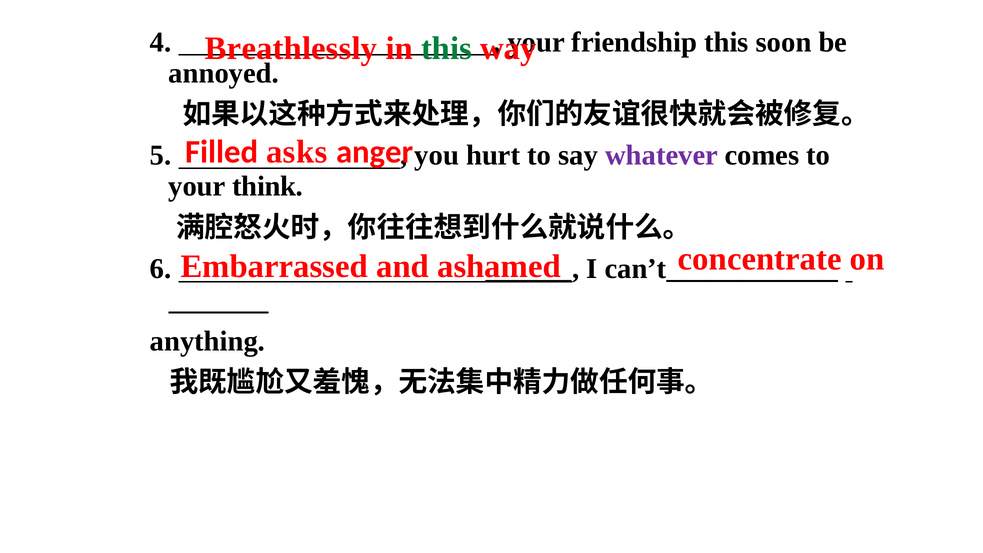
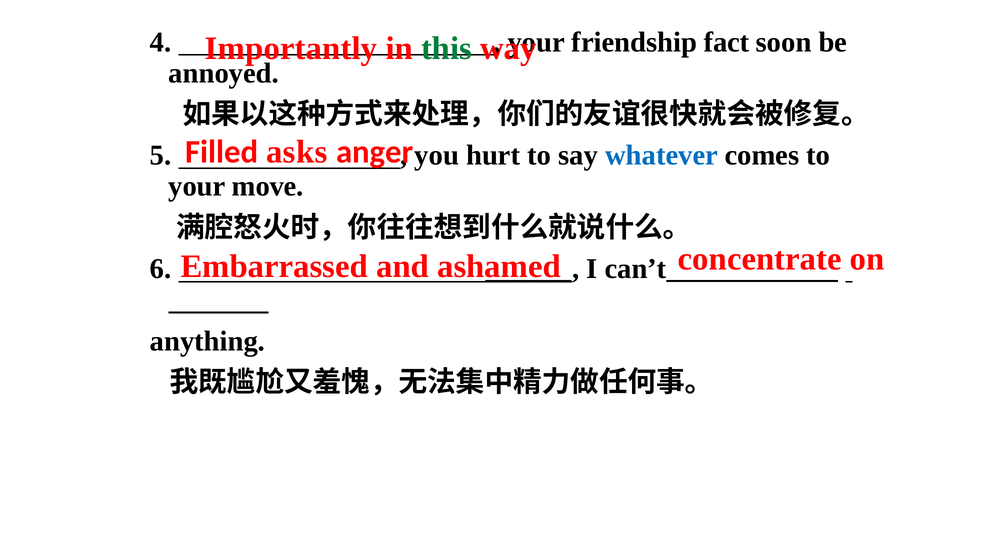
friendship this: this -> fact
Breathlessly: Breathlessly -> Importantly
whatever colour: purple -> blue
think: think -> move
